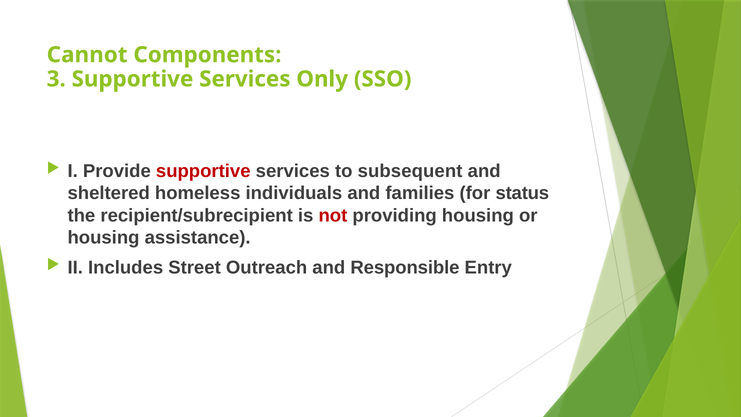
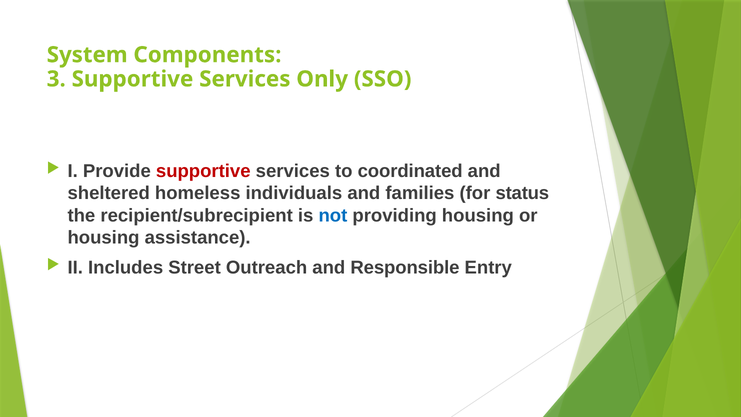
Cannot: Cannot -> System
subsequent: subsequent -> coordinated
not colour: red -> blue
